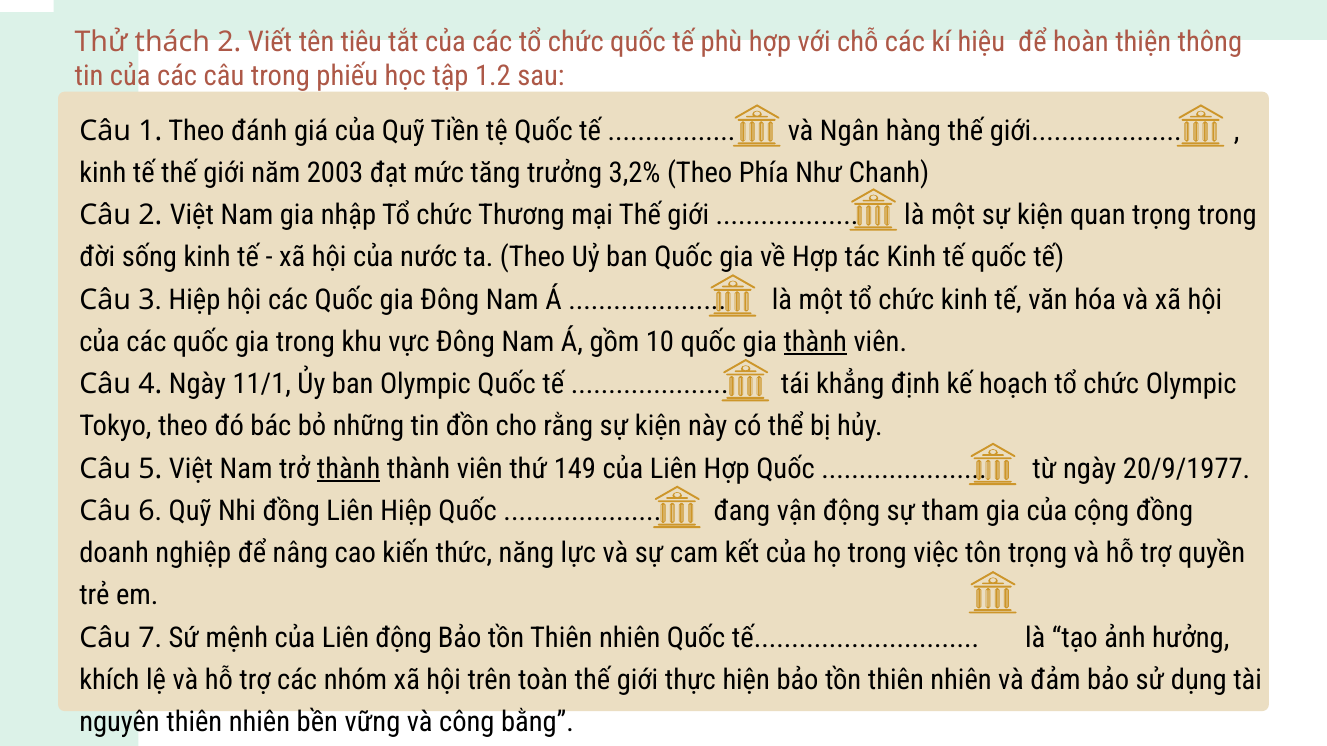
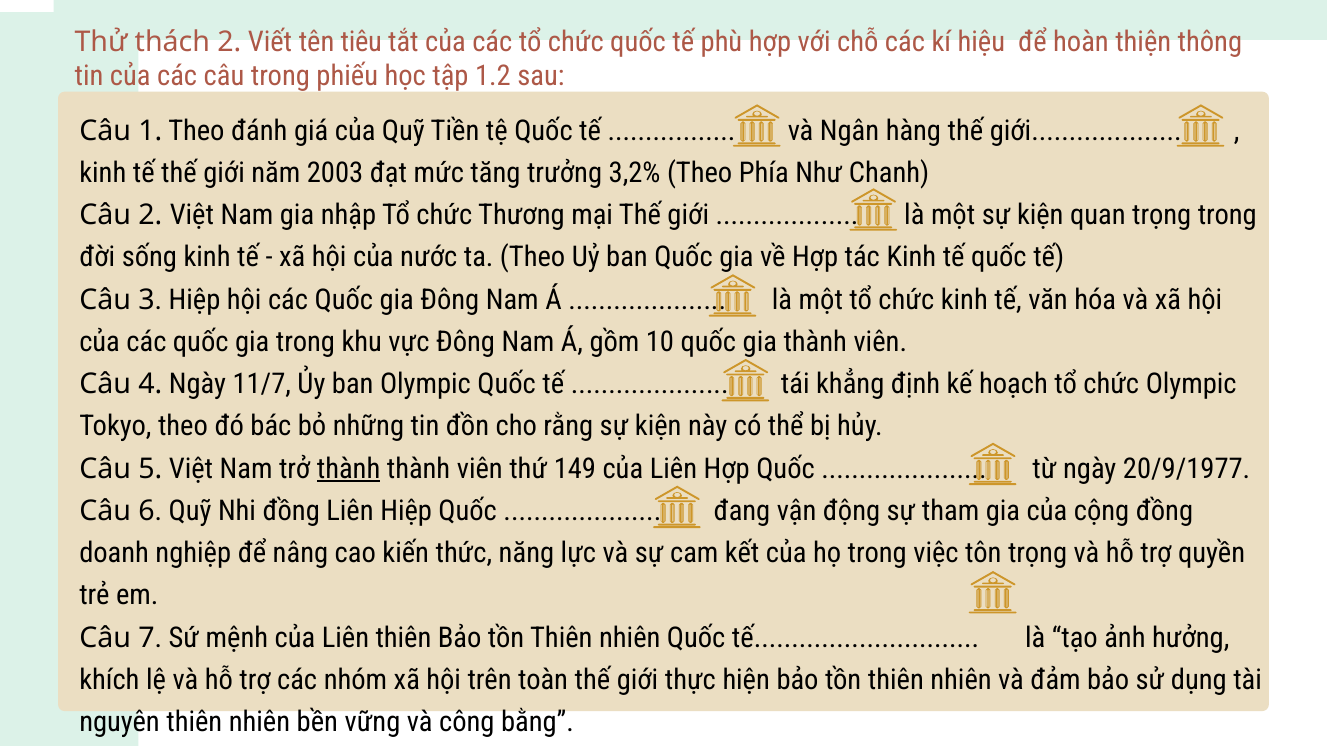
thành at (815, 342) underline: present -> none
11/1: 11/1 -> 11/7
Liên động: động -> thiên
